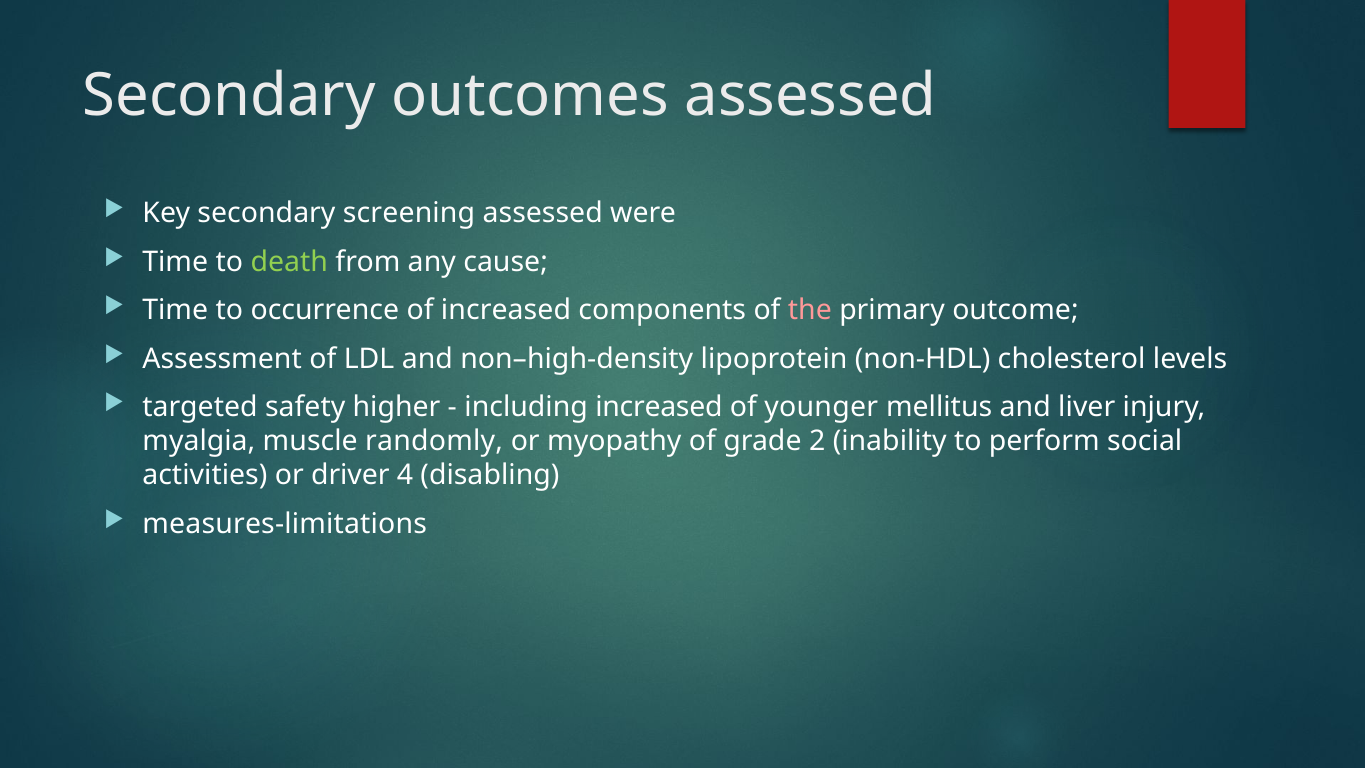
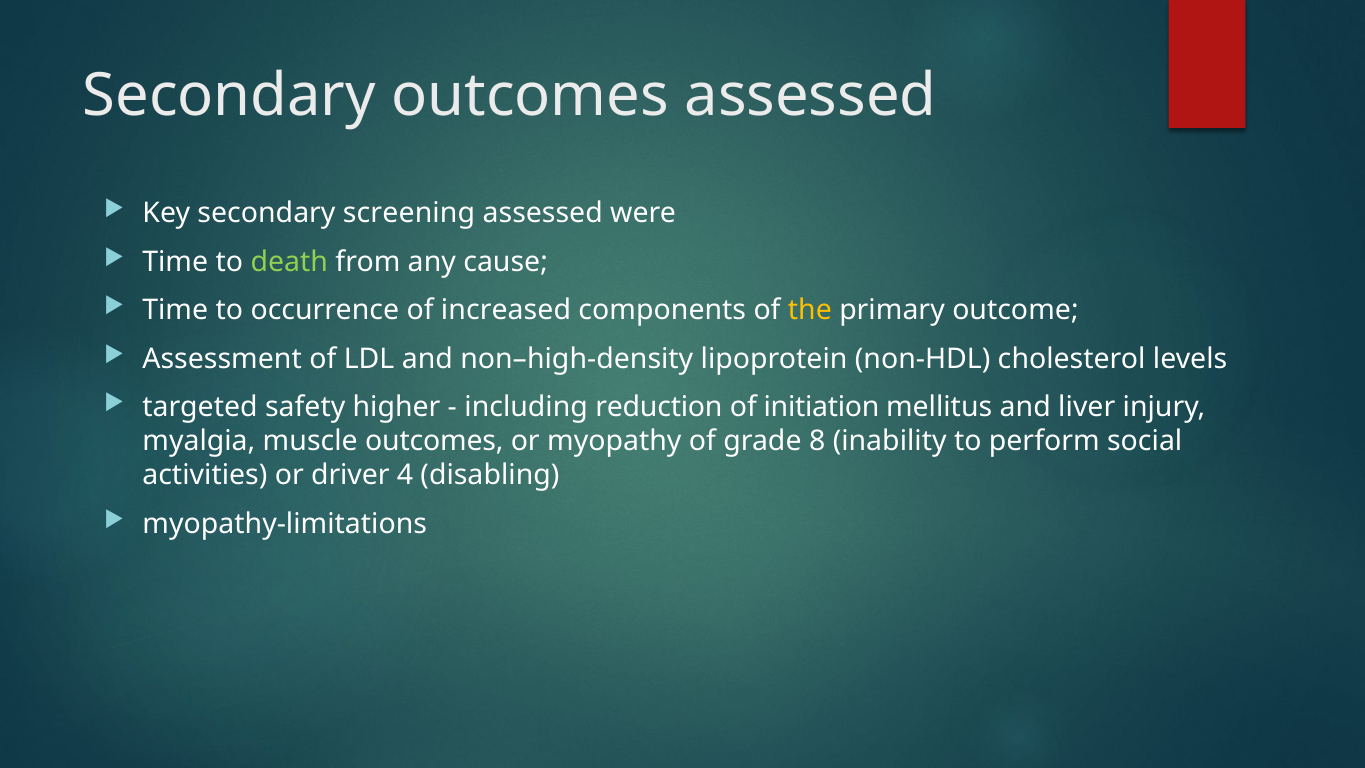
the colour: pink -> yellow
including increased: increased -> reduction
younger: younger -> initiation
muscle randomly: randomly -> outcomes
2: 2 -> 8
measures-limitations: measures-limitations -> myopathy-limitations
